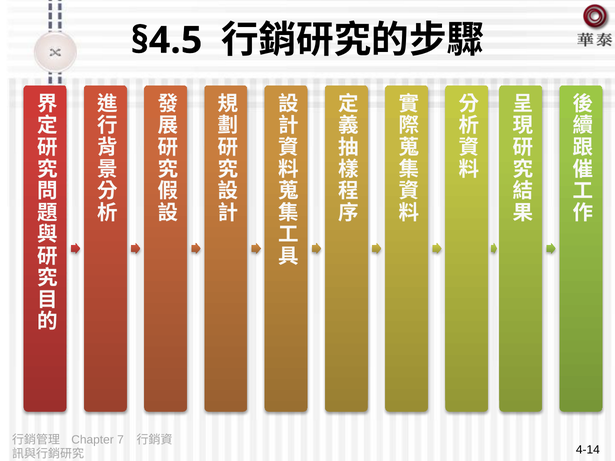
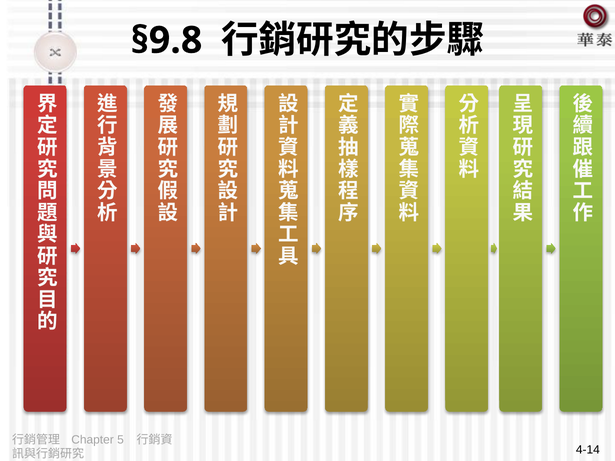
§4.5: §4.5 -> §9.8
7: 7 -> 5
